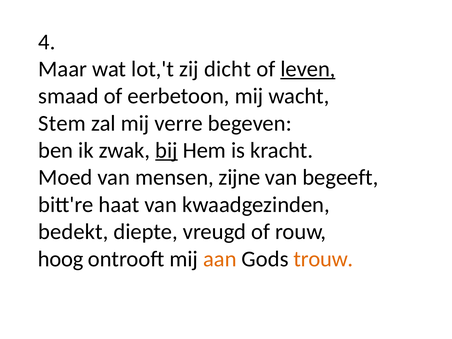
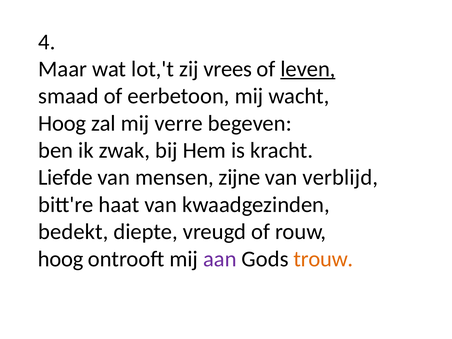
dicht: dicht -> vrees
Stem at (62, 123): Stem -> Hoog
bij underline: present -> none
Moed: Moed -> Liefde
begeeft: begeeft -> verblijd
aan colour: orange -> purple
